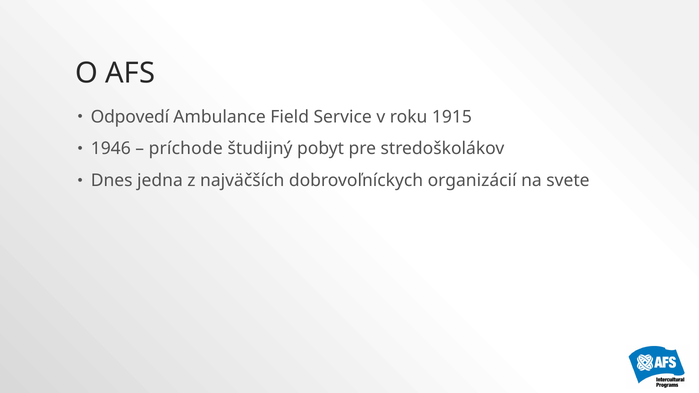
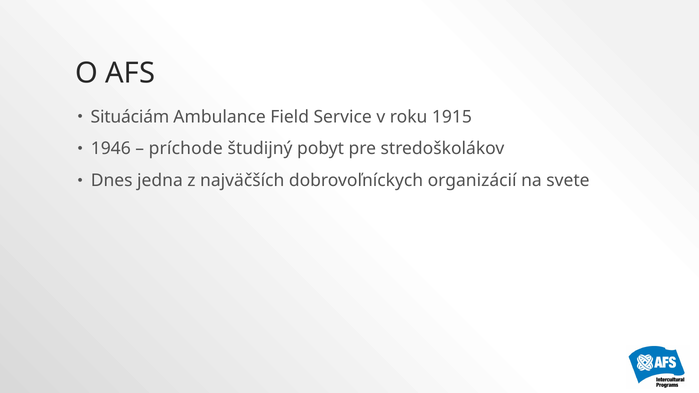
Odpovedí: Odpovedí -> Situáciám
